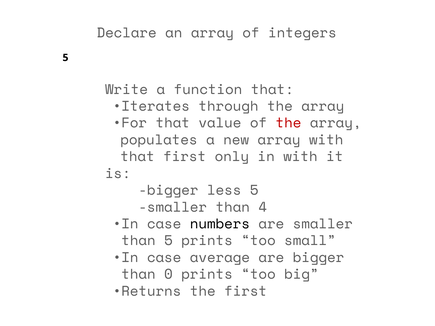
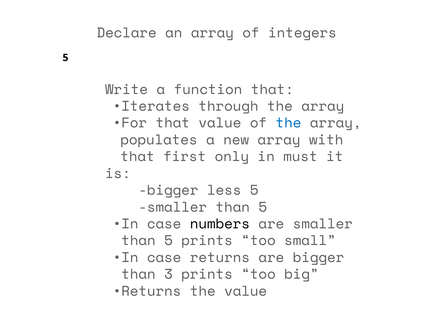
the at (289, 123) colour: red -> blue
in with: with -> must
4 at (263, 207): 4 -> 5
case average: average -> returns
0: 0 -> 3
the first: first -> value
